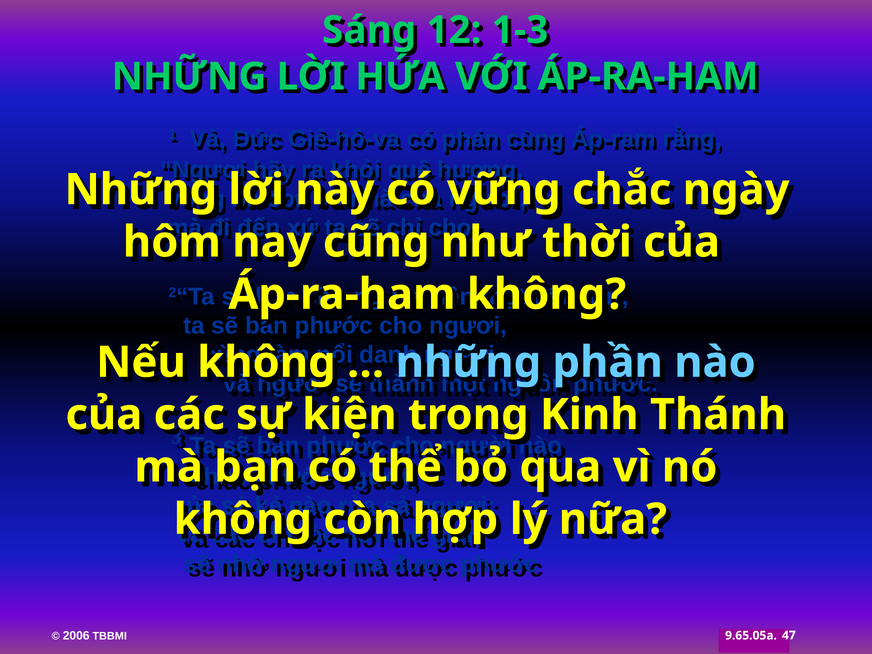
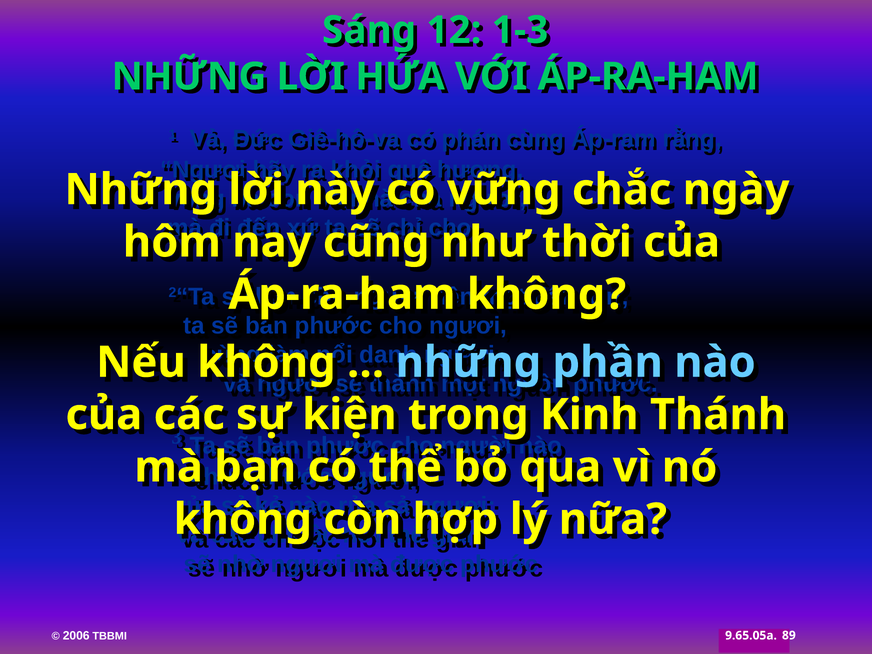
47: 47 -> 89
